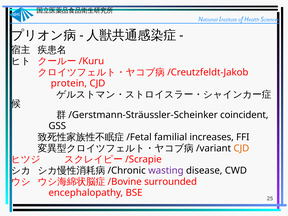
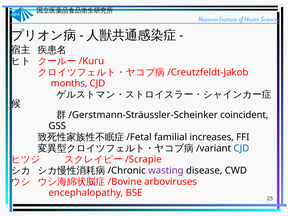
protein: protein -> months
CJD at (241, 148) colour: orange -> blue
surrounded: surrounded -> arboviruses
